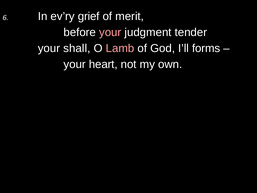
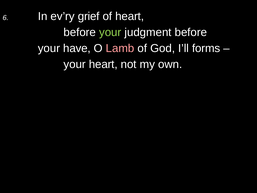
of merit: merit -> heart
your at (110, 32) colour: pink -> light green
judgment tender: tender -> before
shall: shall -> have
